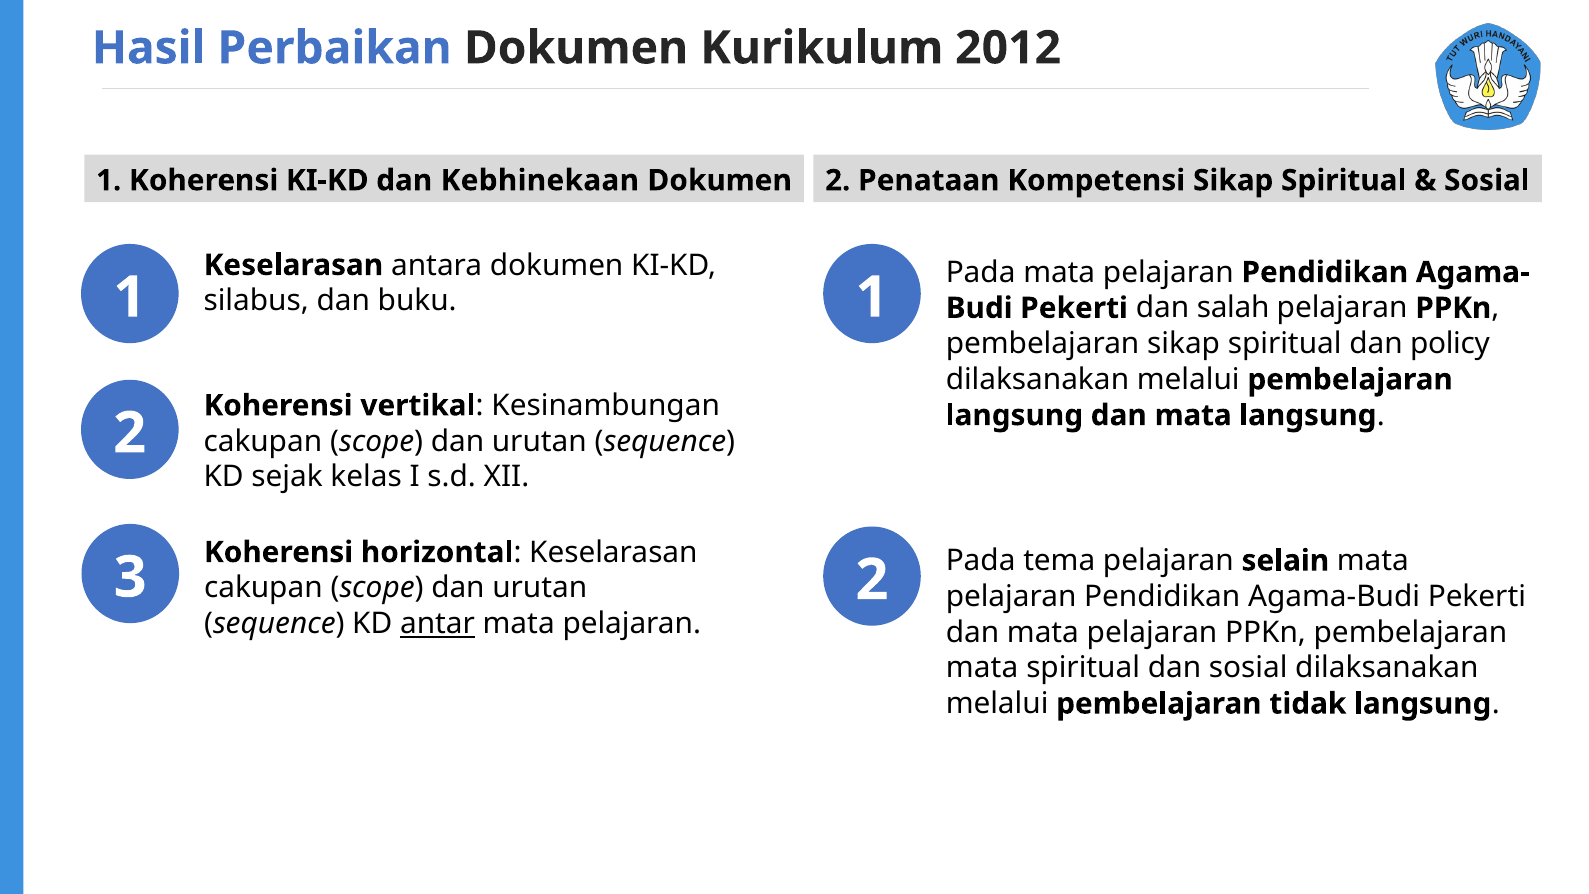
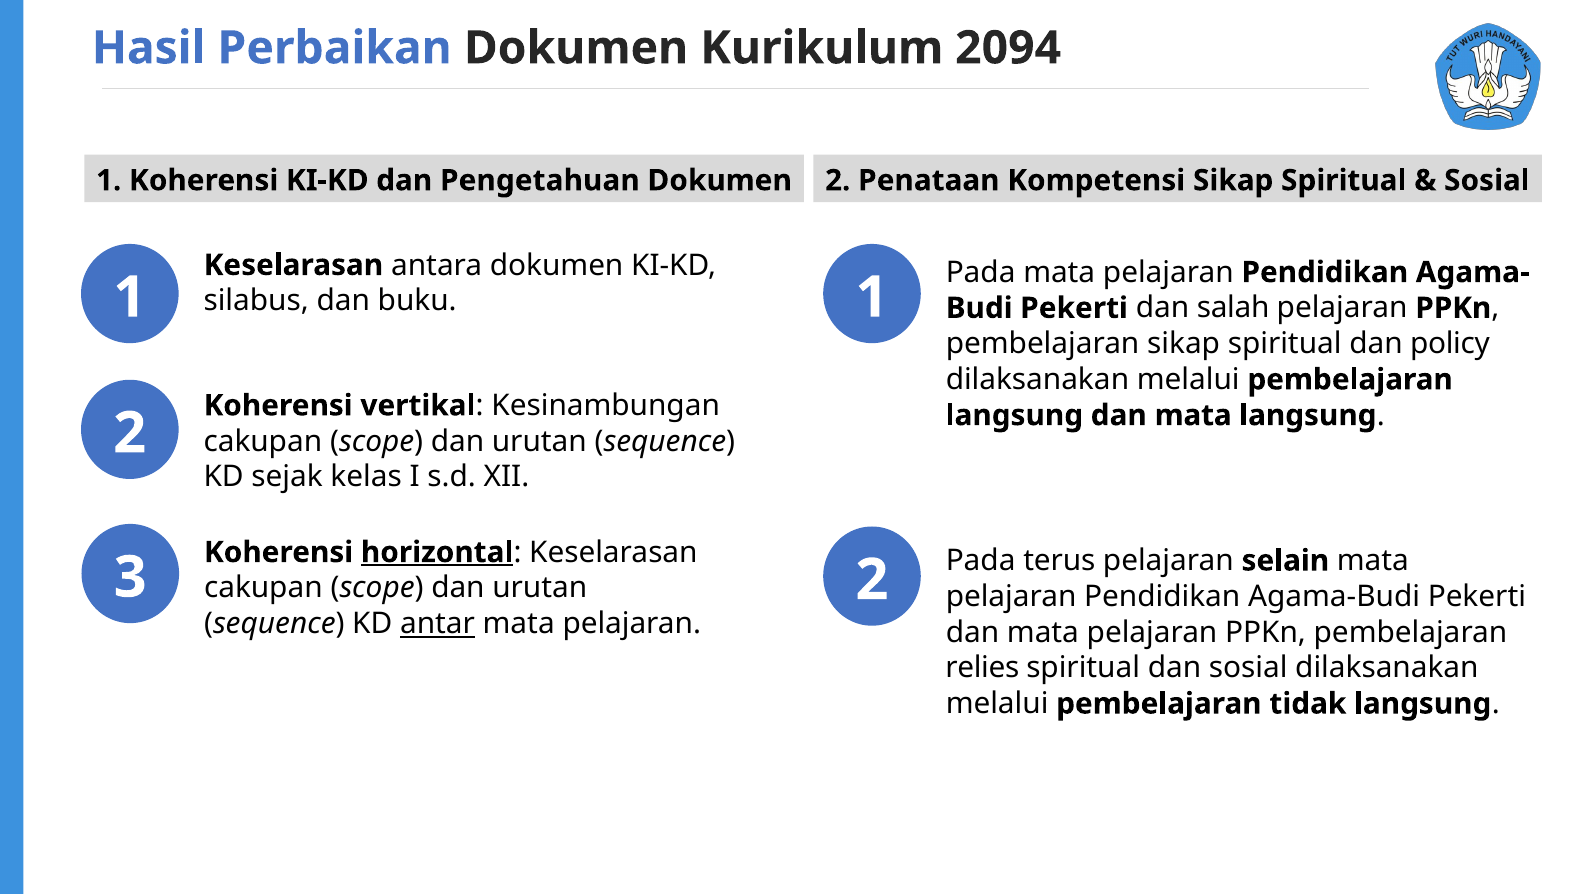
2012: 2012 -> 2094
Kebhinekaan: Kebhinekaan -> Pengetahuan
horizontal underline: none -> present
tema: tema -> terus
mata at (982, 668): mata -> relies
